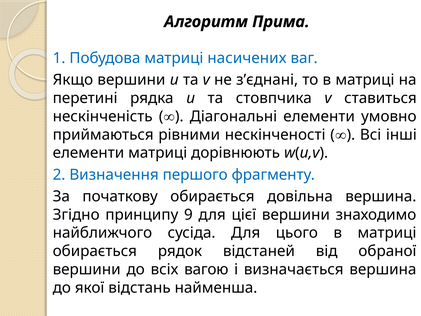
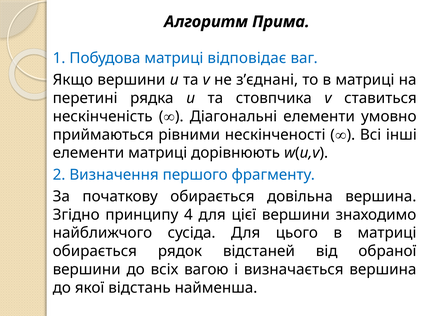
насичених: насичених -> відповідає
9: 9 -> 4
